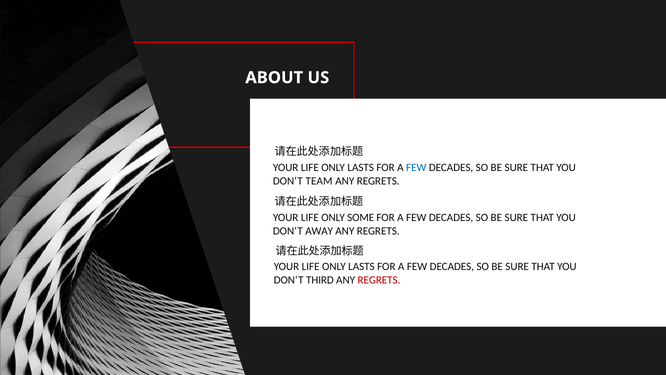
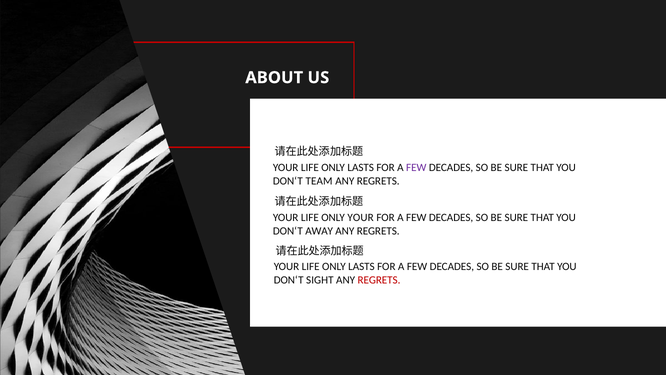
FEW at (416, 167) colour: blue -> purple
ONLY SOME: SOME -> YOUR
THIRD: THIRD -> SIGHT
